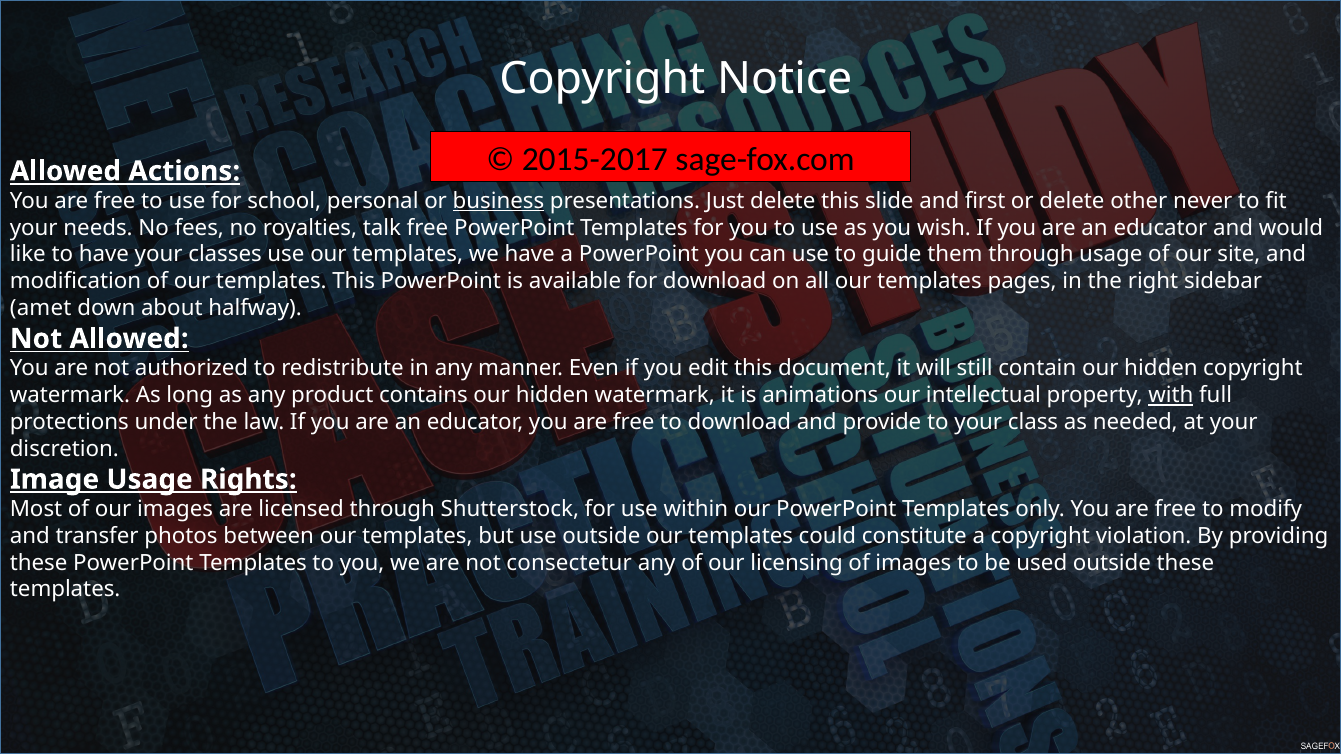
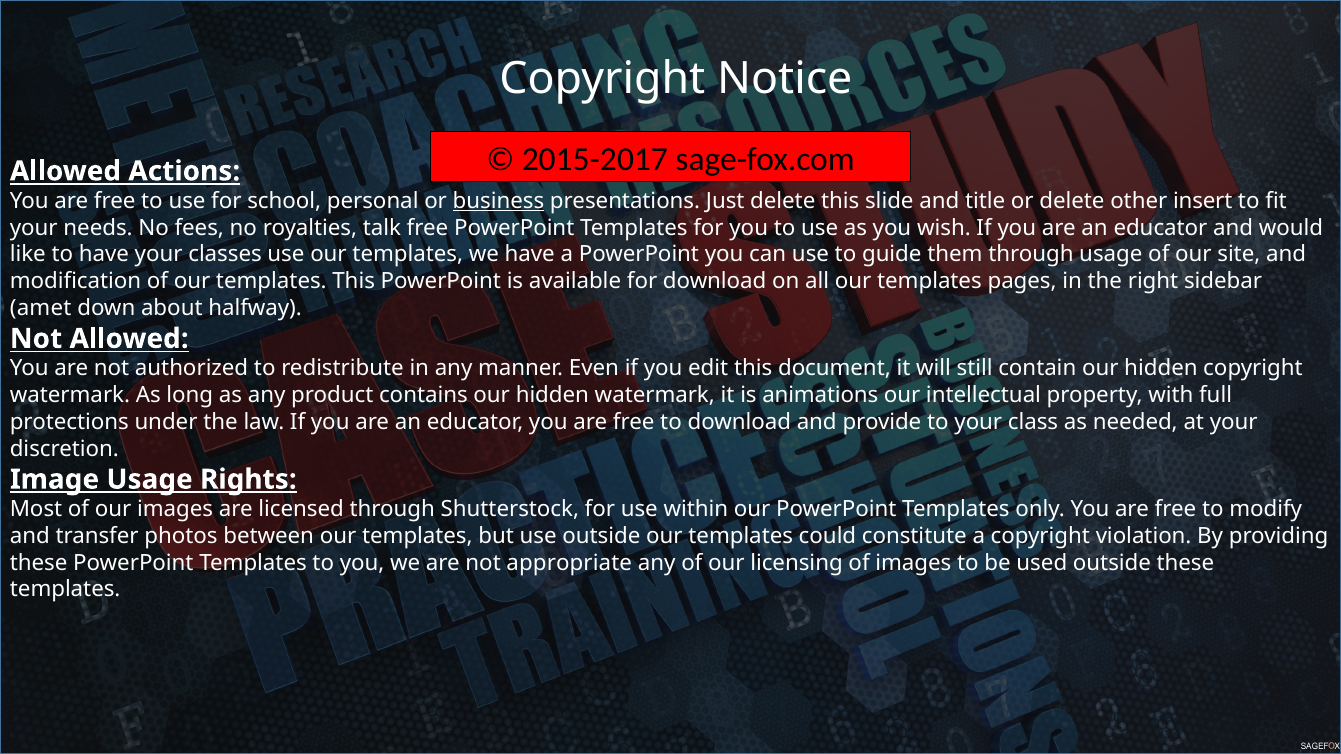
first: first -> title
never: never -> insert
with underline: present -> none
consectetur: consectetur -> appropriate
